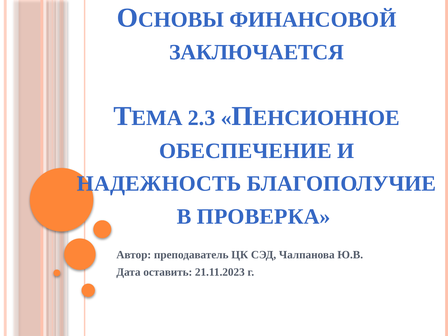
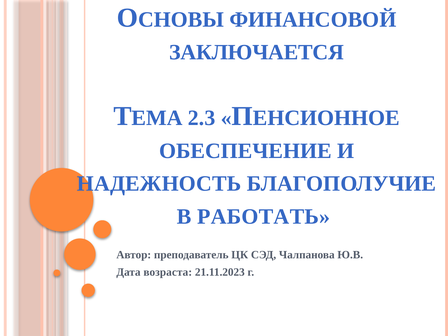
ПРОВЕРКА: ПРОВЕРКА -> РАБОТАТЬ
оставить: оставить -> возраста
